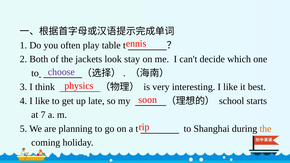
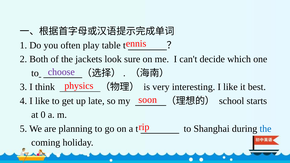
stay: stay -> sure
7: 7 -> 0
the at (266, 129) colour: orange -> blue
